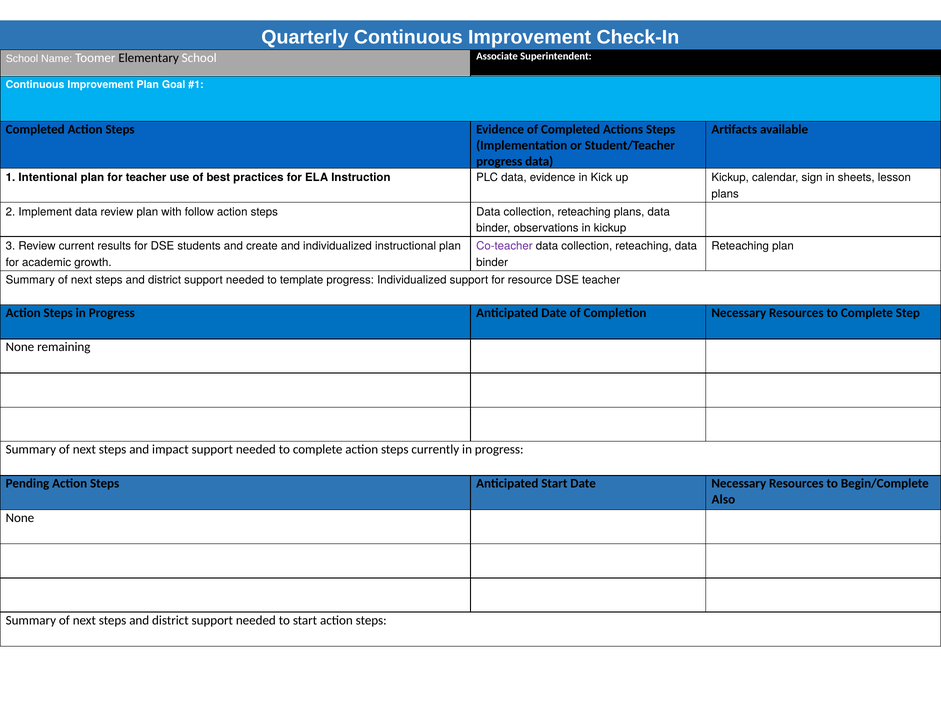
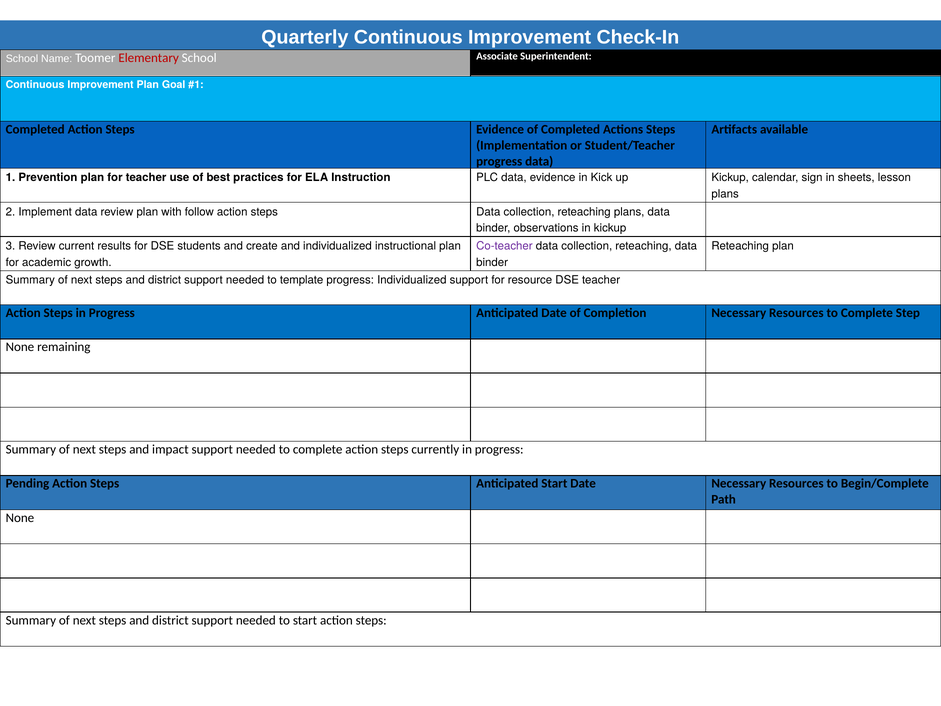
Elementary colour: black -> red
Intentional: Intentional -> Prevention
Also: Also -> Path
